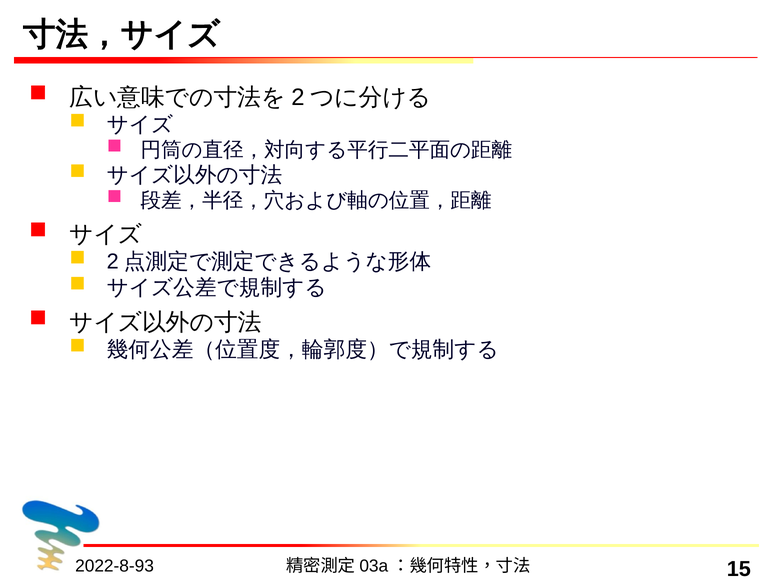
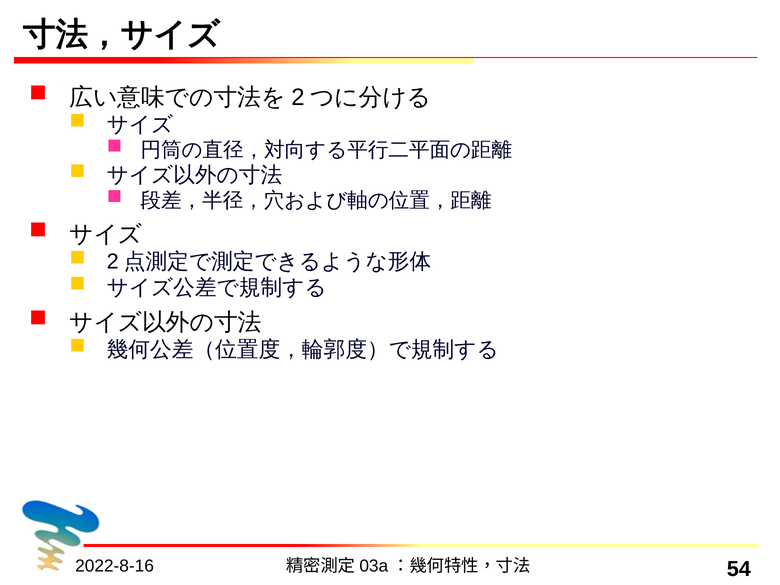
2022-8-93: 2022-8-93 -> 2022-8-16
15: 15 -> 54
